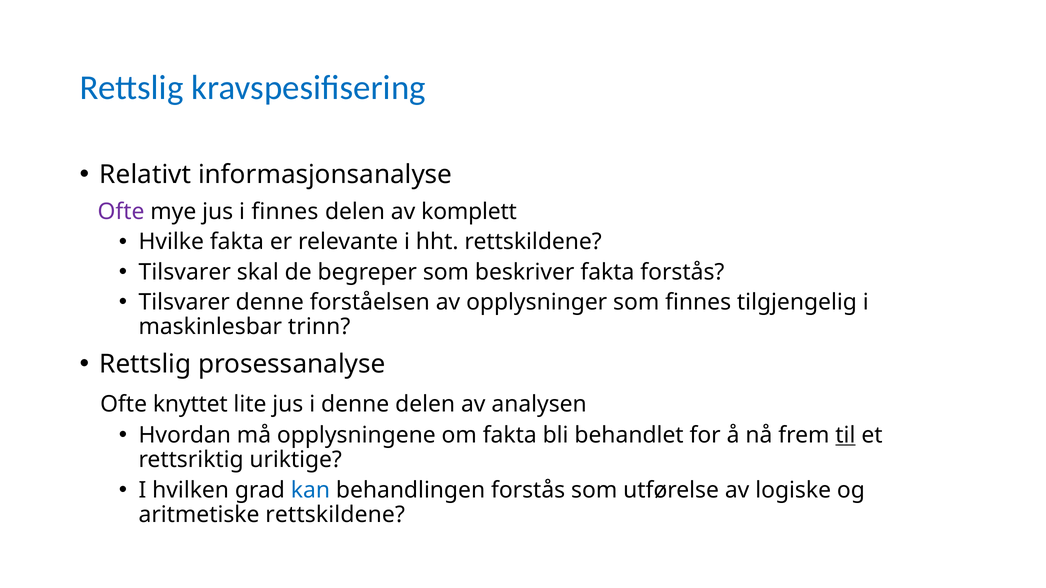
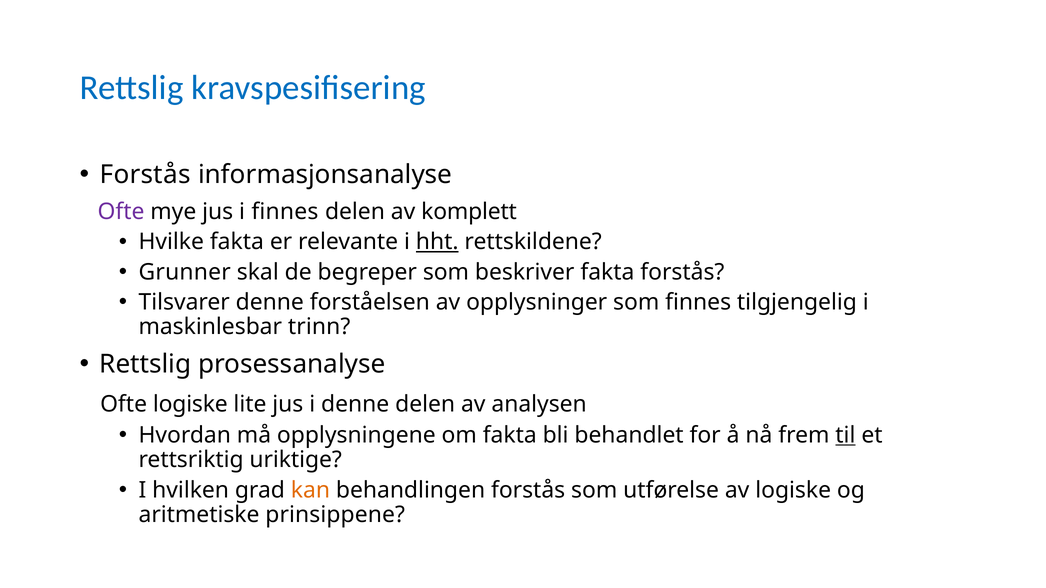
Relativt at (145, 175): Relativt -> Forstås
hht underline: none -> present
Tilsvarer at (185, 272): Tilsvarer -> Grunner
Ofte knyttet: knyttet -> logiske
kan colour: blue -> orange
aritmetiske rettskildene: rettskildene -> prinsippene
